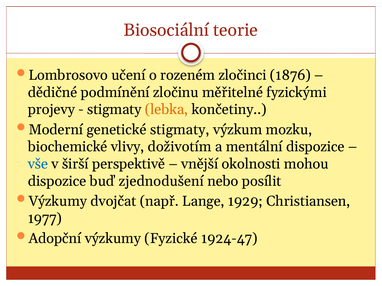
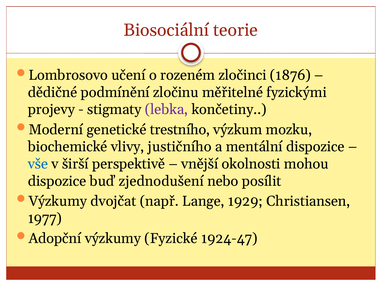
lebka colour: orange -> purple
genetické stigmaty: stigmaty -> trestního
doživotím: doživotím -> justičního
